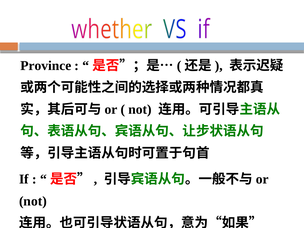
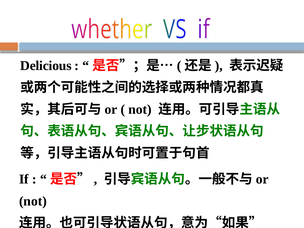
Province: Province -> Delicious
